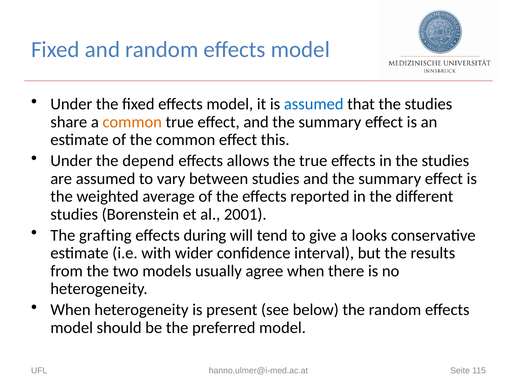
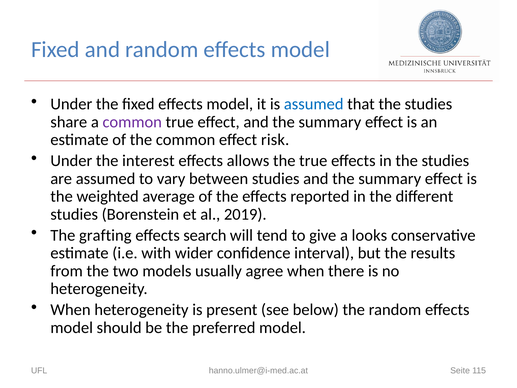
common at (132, 122) colour: orange -> purple
this: this -> risk
depend: depend -> interest
2001: 2001 -> 2019
during: during -> search
